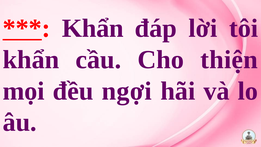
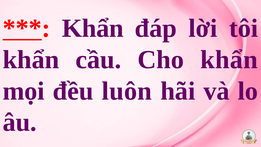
Cho thiện: thiện -> khẩn
ngợi: ngợi -> luôn
